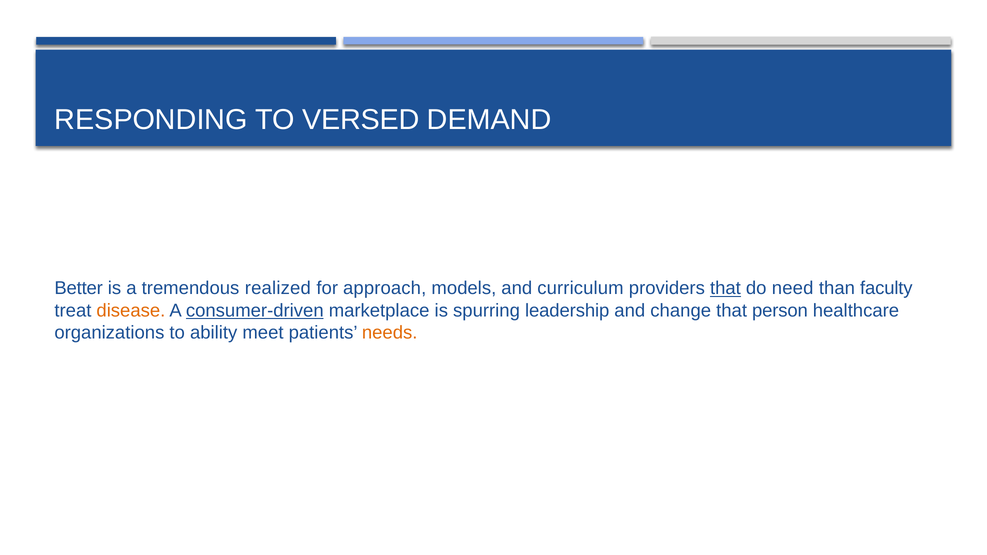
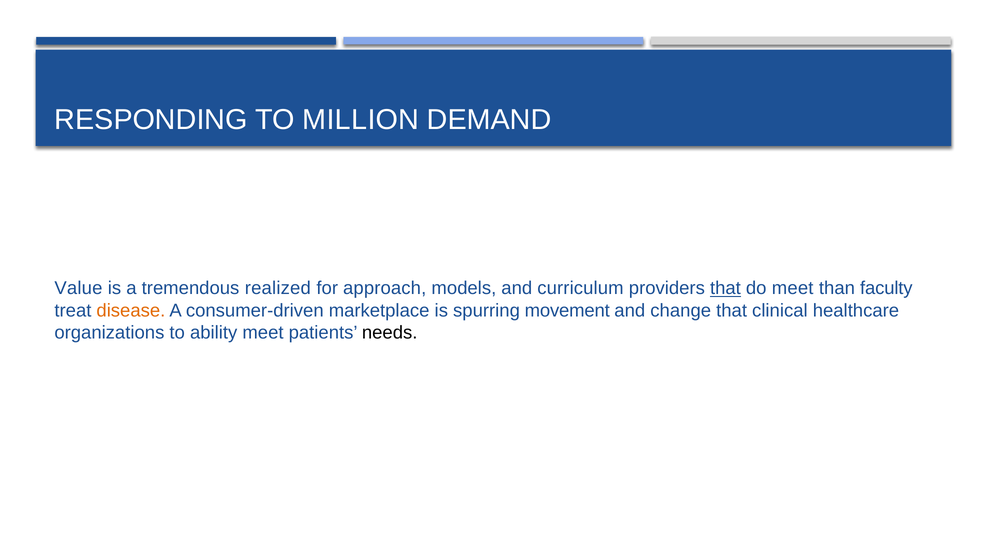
VERSED: VERSED -> MILLION
Better: Better -> Value
do need: need -> meet
consumer-driven underline: present -> none
leadership: leadership -> movement
person: person -> clinical
needs colour: orange -> black
